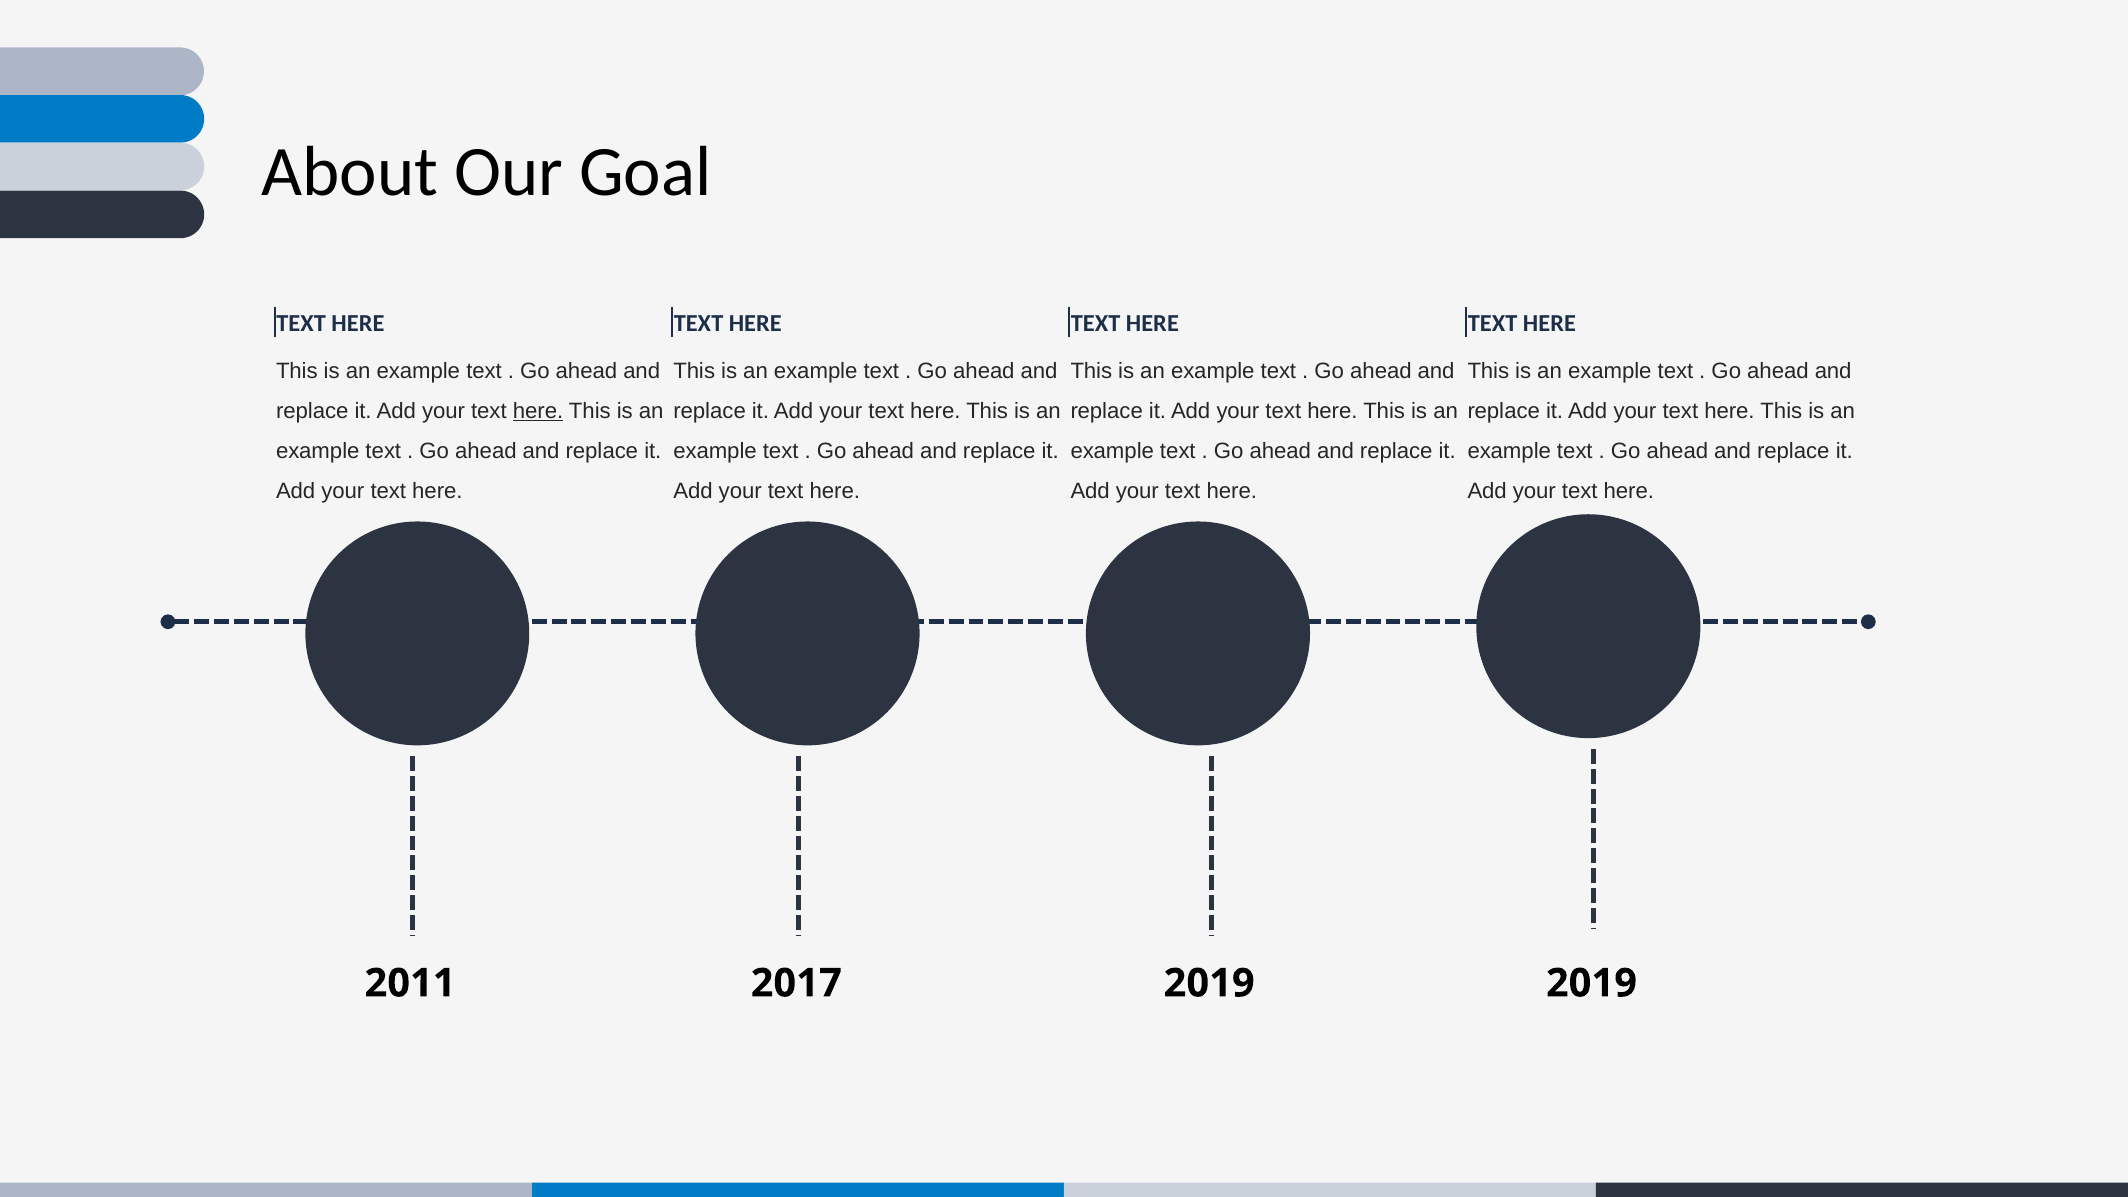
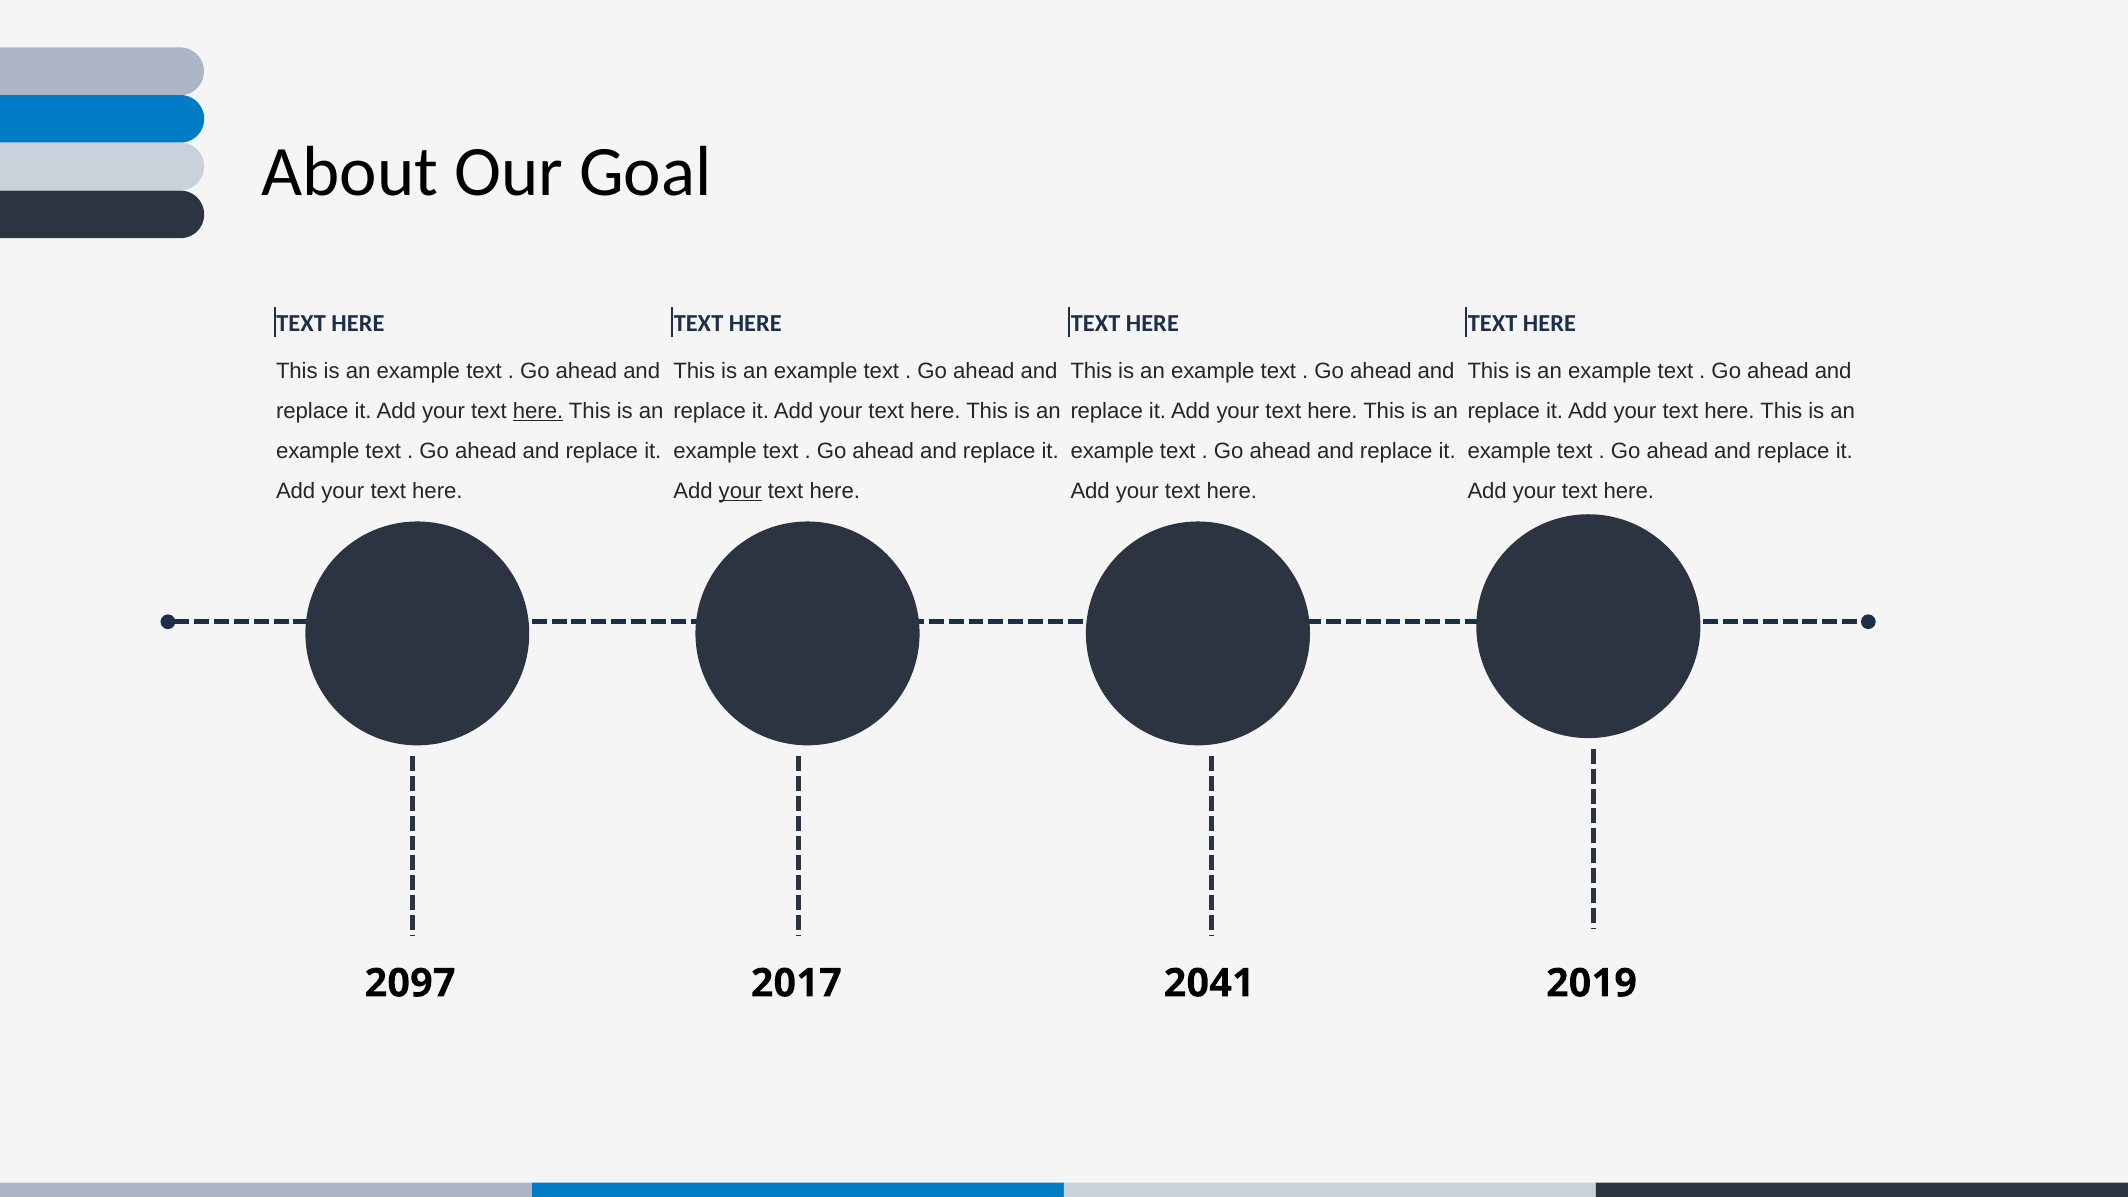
your at (740, 491) underline: none -> present
2011: 2011 -> 2097
2017 2019: 2019 -> 2041
